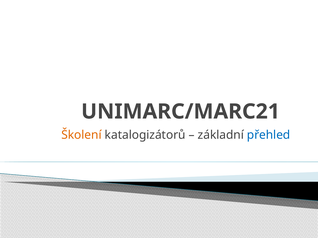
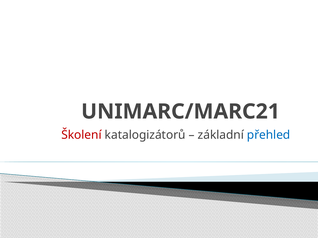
Školení colour: orange -> red
